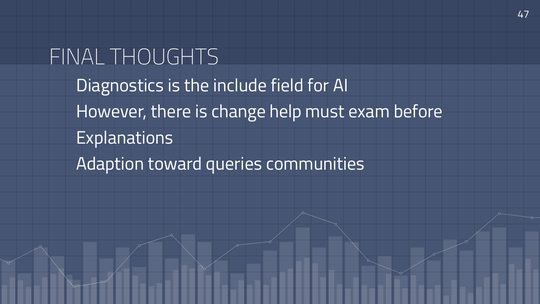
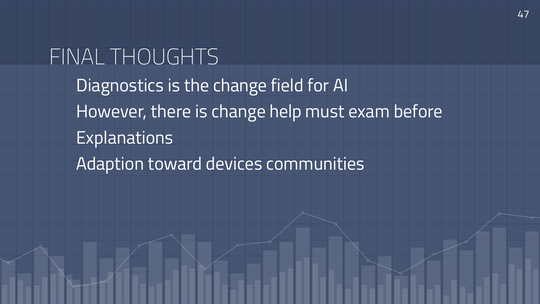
the include: include -> change
queries: queries -> devices
